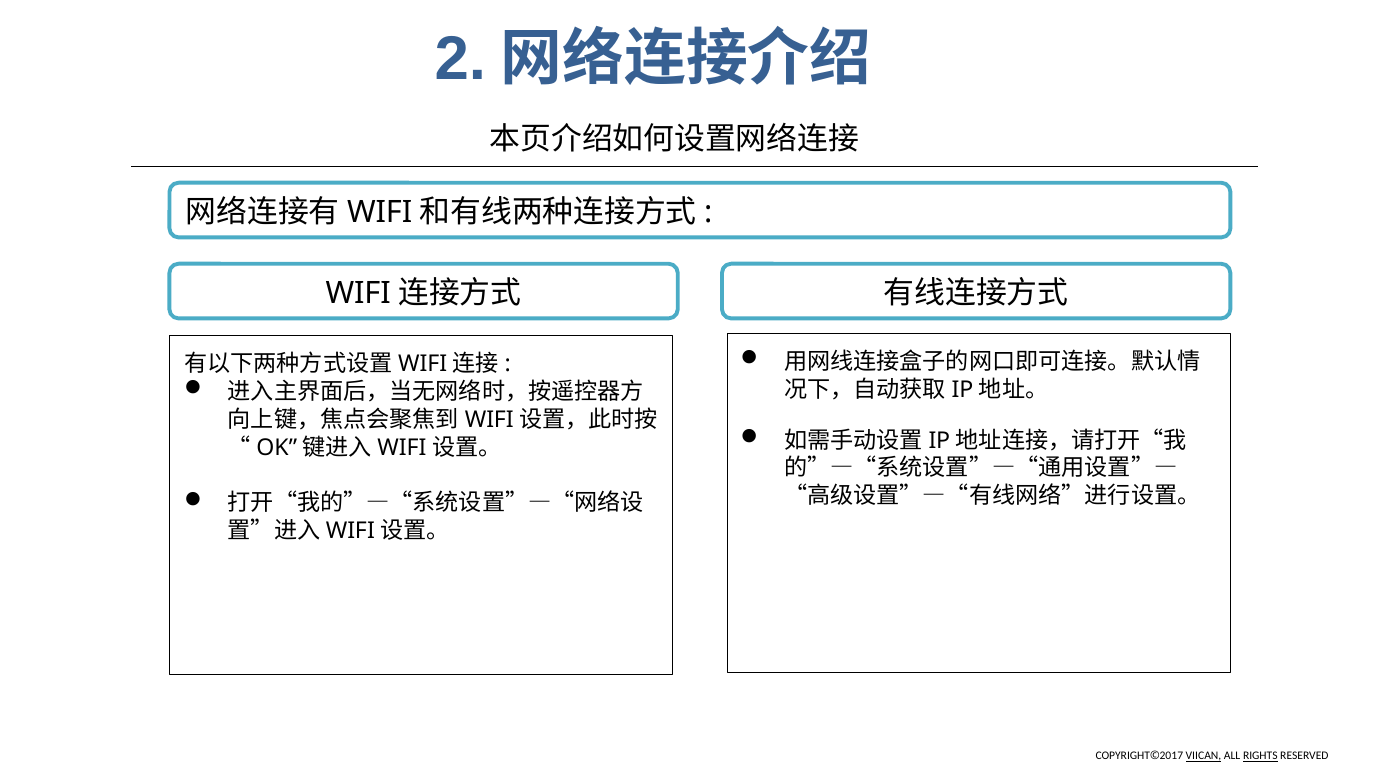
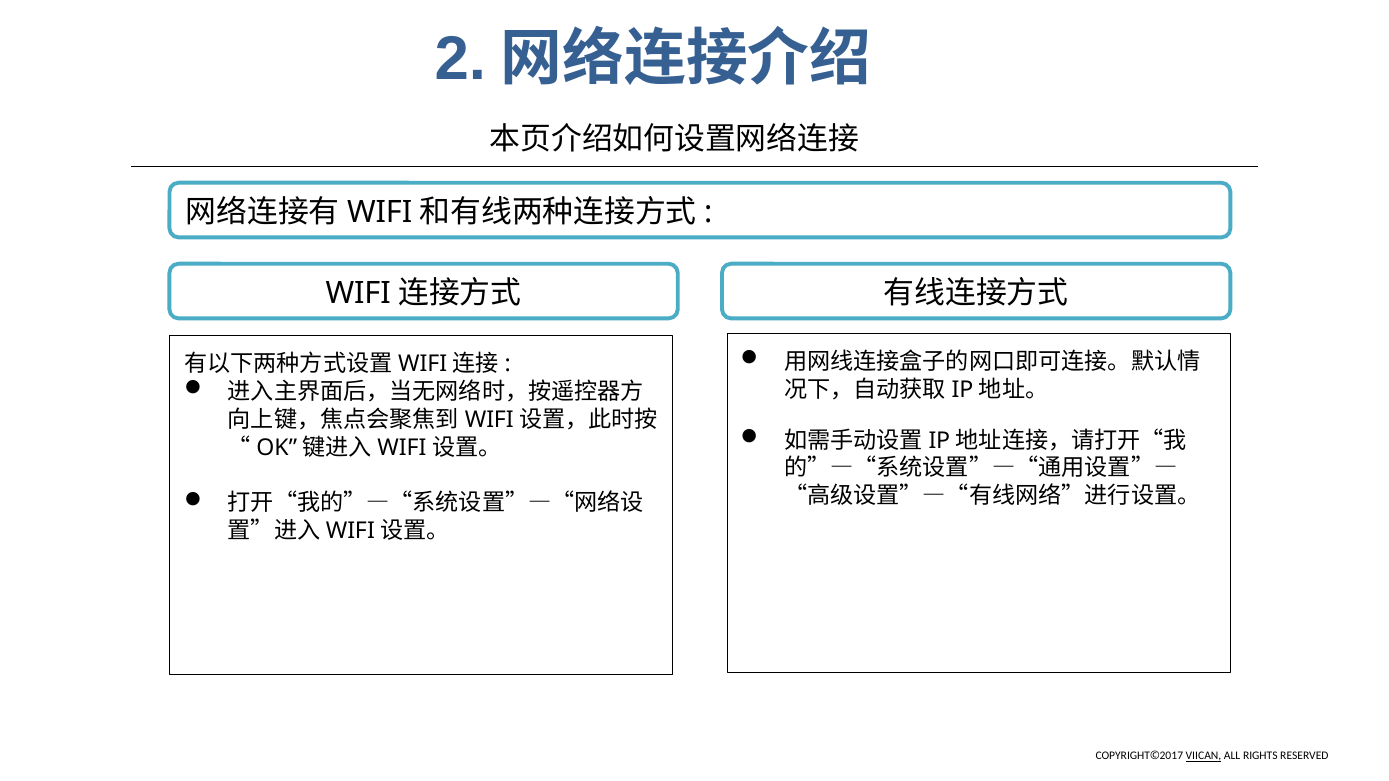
RIGHTS underline: present -> none
